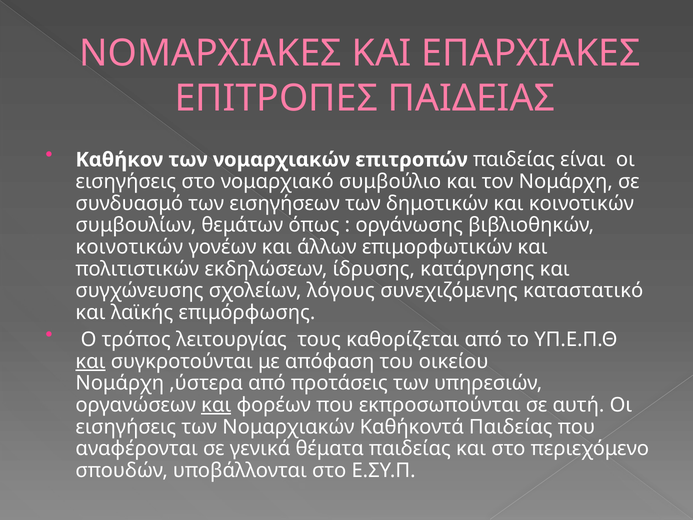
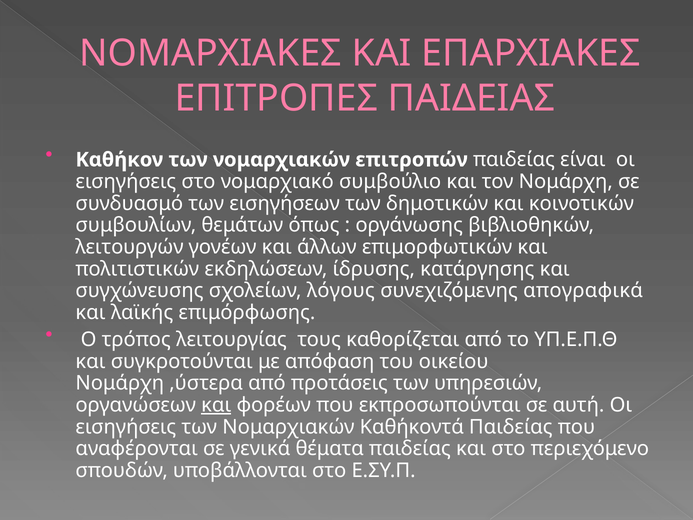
κοινοτικών at (129, 247): κοινοτικών -> λειτουργών
καταστατικό: καταστατικό -> απογραφικά
και at (90, 361) underline: present -> none
